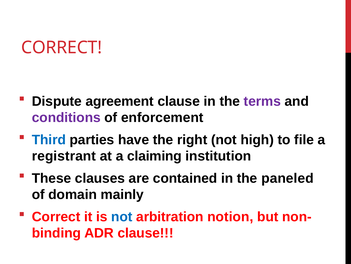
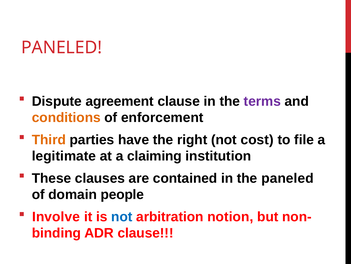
CORRECT at (62, 47): CORRECT -> PANELED
conditions colour: purple -> orange
Third colour: blue -> orange
high: high -> cost
registrant: registrant -> legitimate
mainly: mainly -> people
Correct at (56, 216): Correct -> Involve
